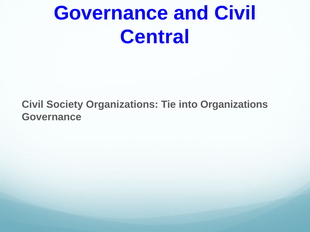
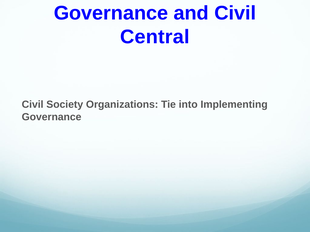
into Organizations: Organizations -> Implementing
